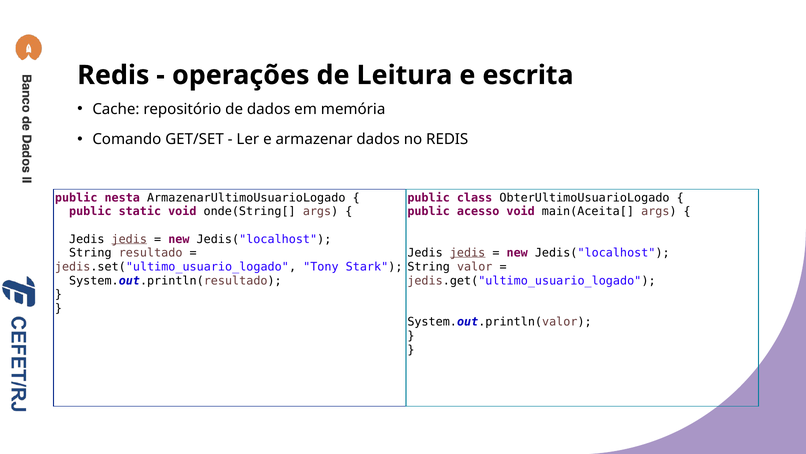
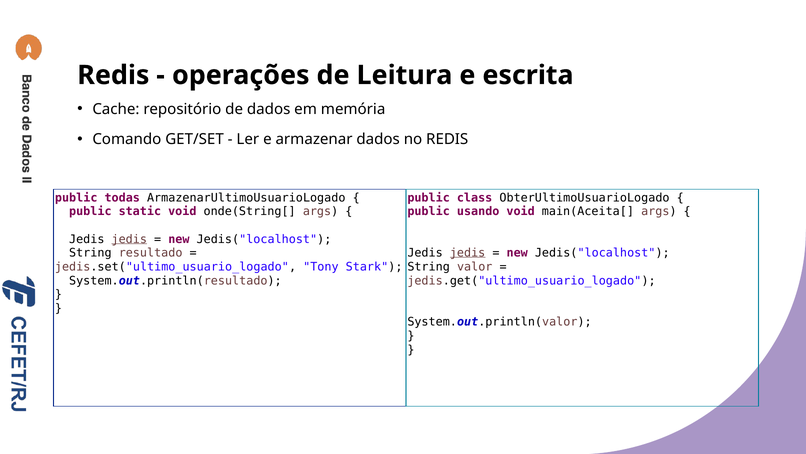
nesta: nesta -> todas
acesso: acesso -> usando
